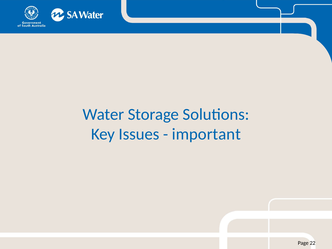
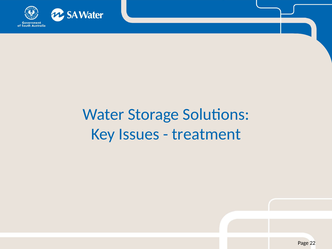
important: important -> treatment
